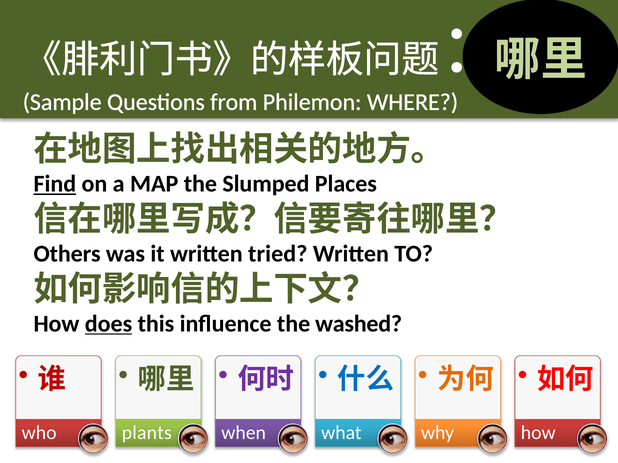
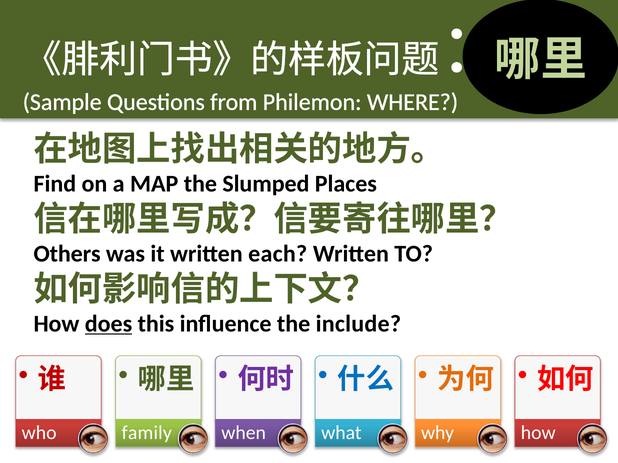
Find underline: present -> none
tried: tried -> each
washed: washed -> include
plants: plants -> family
